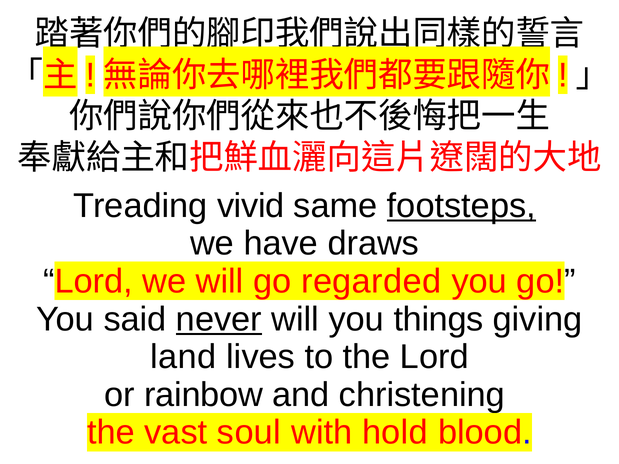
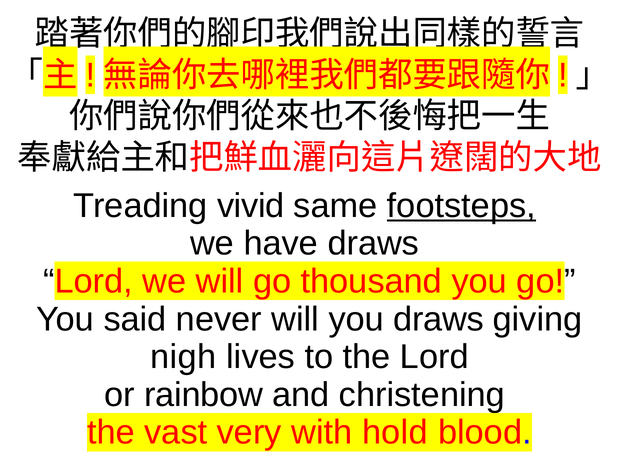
regarded: regarded -> thousand
never underline: present -> none
you things: things -> draws
land: land -> nigh
soul: soul -> very
